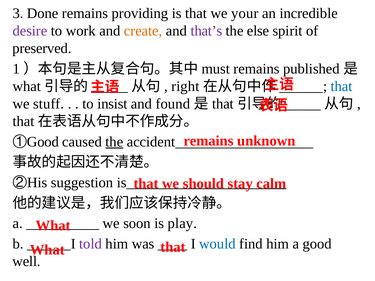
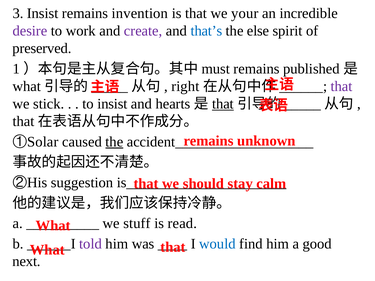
3 Done: Done -> Insist
providing: providing -> invention
create colour: orange -> purple
that’s colour: purple -> blue
that at (342, 86) colour: blue -> purple
stuff: stuff -> stick
found: found -> hearts
that at (223, 104) underline: none -> present
Good at (43, 142): Good -> Solar
soon: soon -> stuff
play: play -> read
well: well -> next
